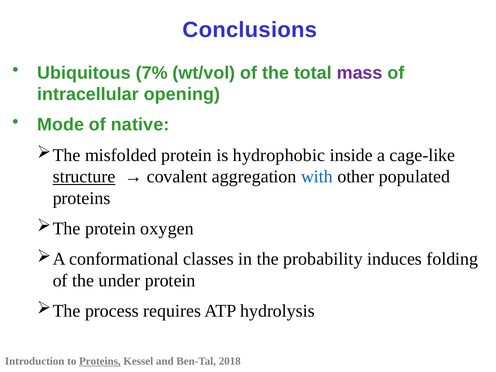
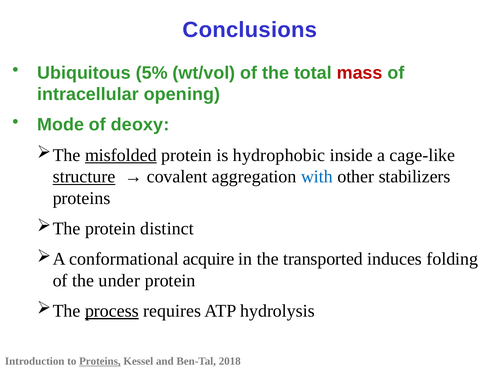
7%: 7% -> 5%
mass colour: purple -> red
native: native -> deoxy
misfolded underline: none -> present
populated: populated -> stabilizers
oxygen: oxygen -> distinct
classes: classes -> acquire
probability: probability -> transported
process underline: none -> present
